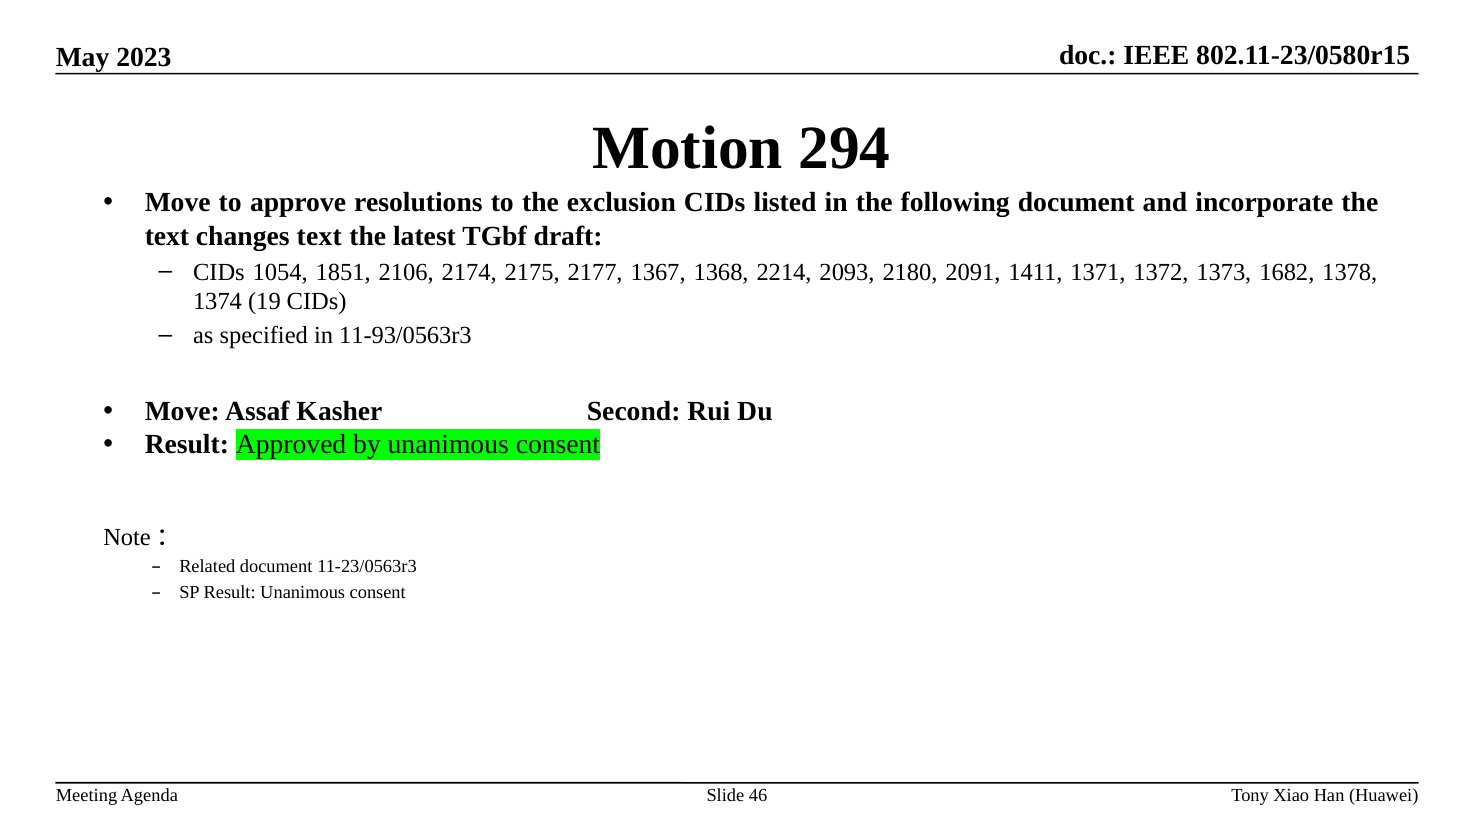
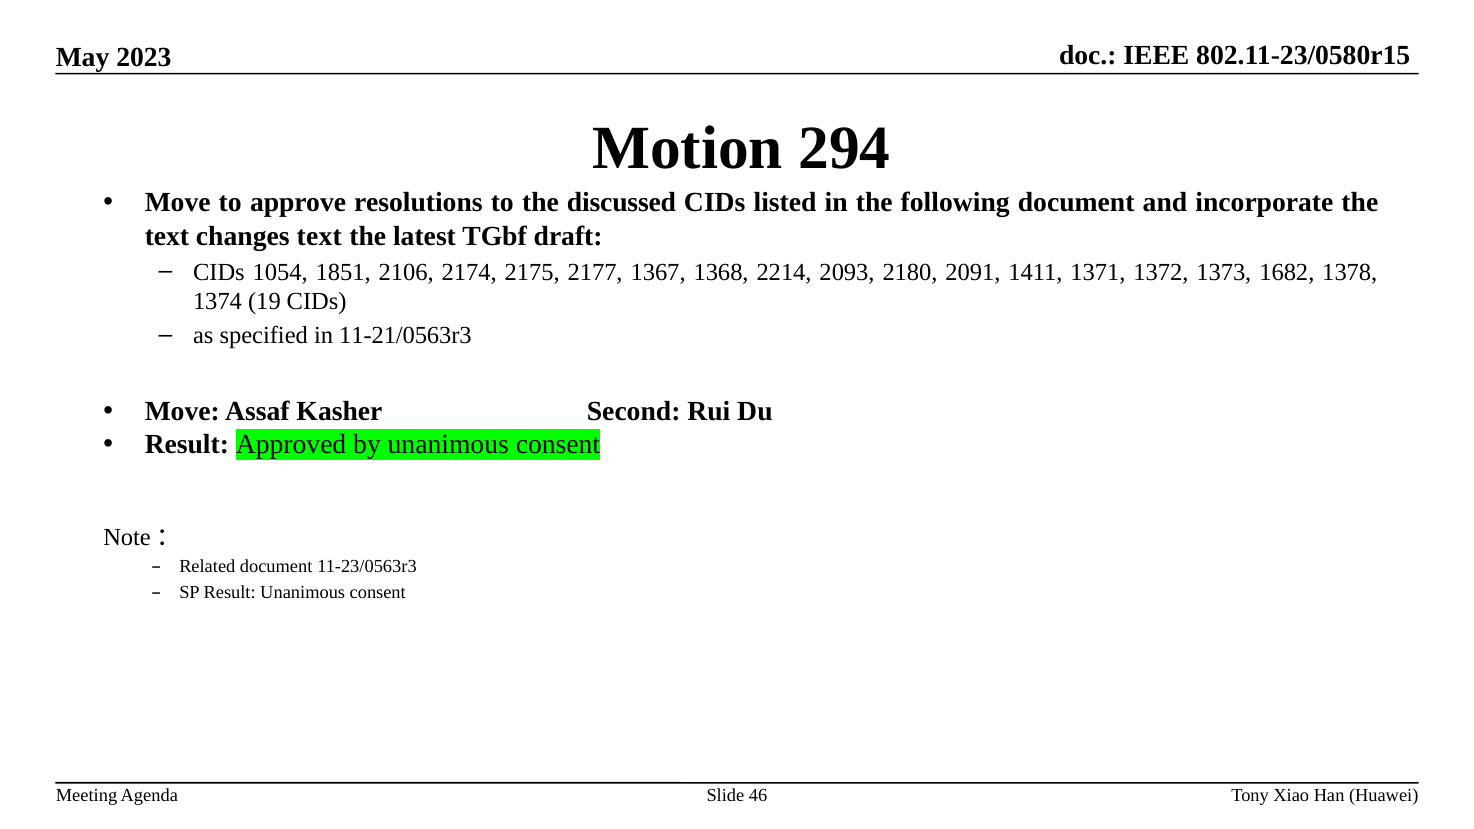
exclusion: exclusion -> discussed
11-93/0563r3: 11-93/0563r3 -> 11-21/0563r3
